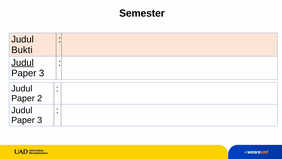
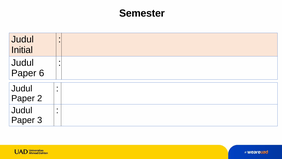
Bukti: Bukti -> Initial
Judul at (23, 63) underline: present -> none
3 at (42, 73): 3 -> 6
